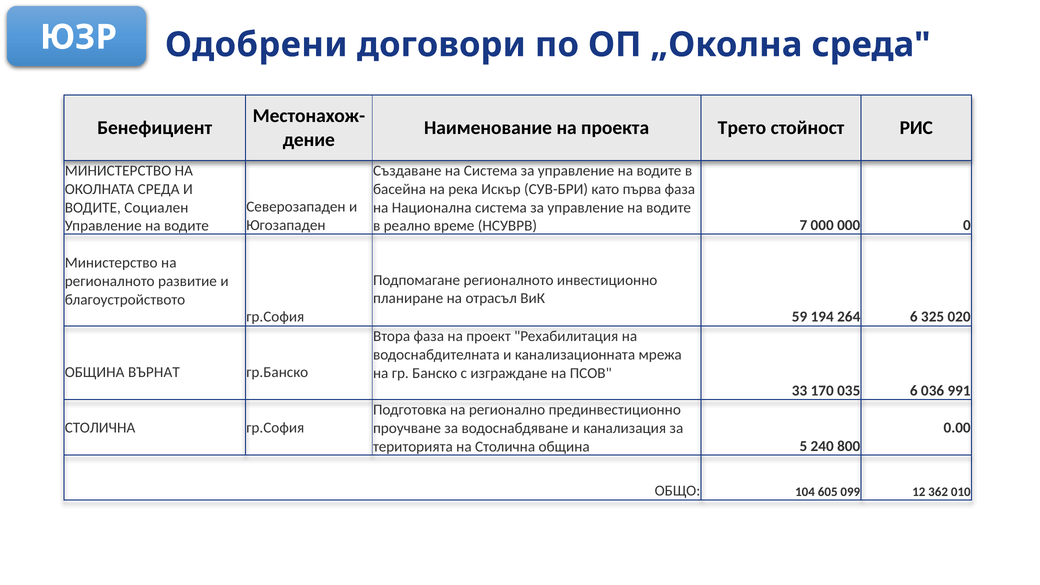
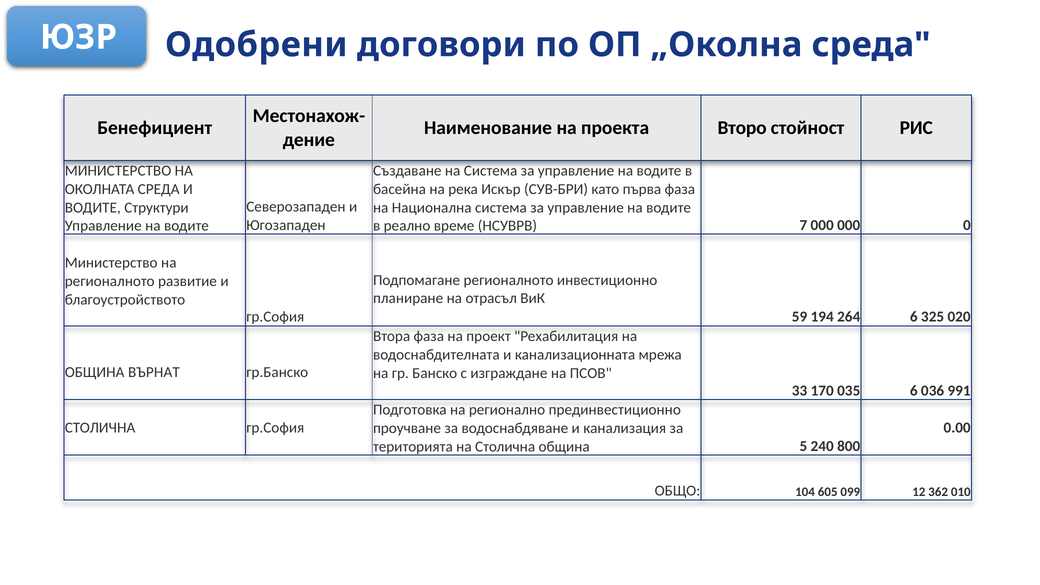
Трето: Трето -> Второ
Социален: Социален -> Структури
